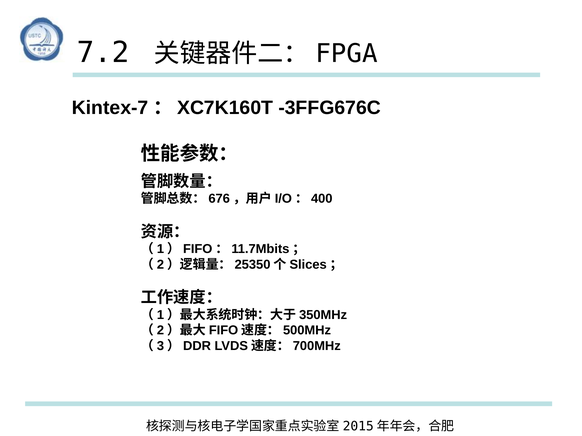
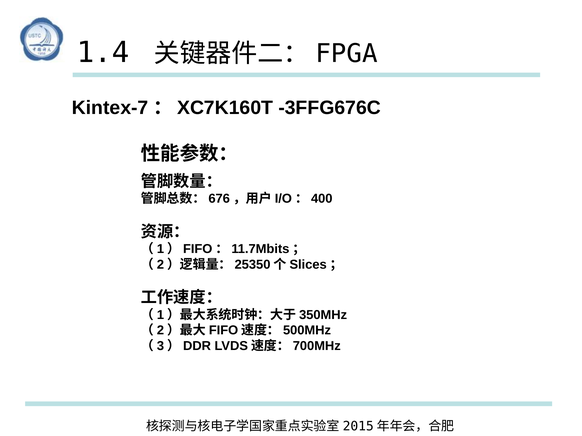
7.2: 7.2 -> 1.4
